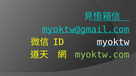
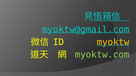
myoktw colour: white -> yellow
